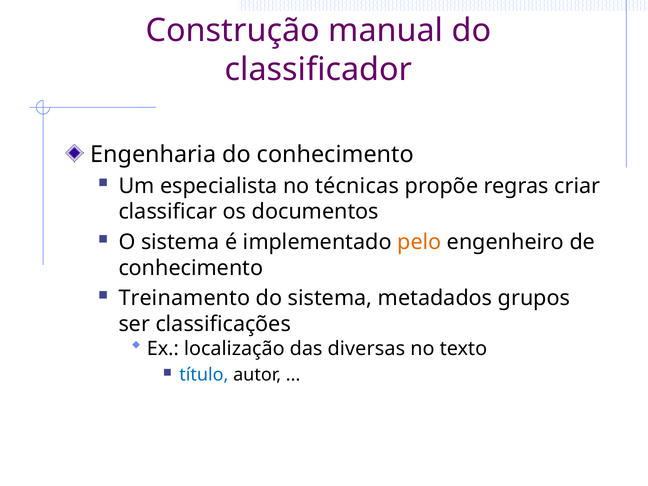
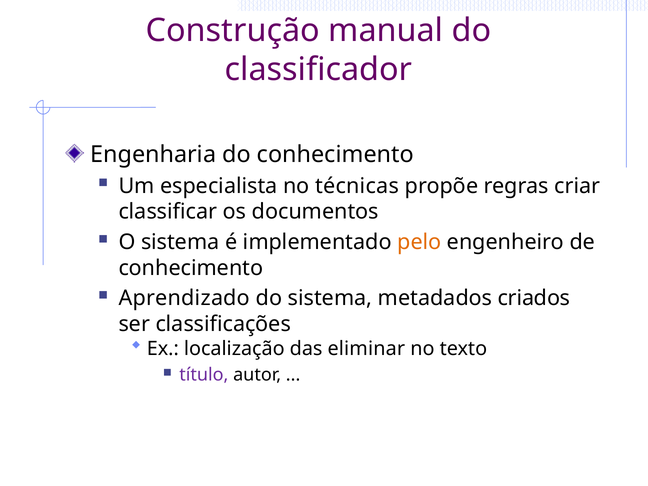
Treinamento: Treinamento -> Aprendizado
grupos: grupos -> criados
diversas: diversas -> eliminar
título colour: blue -> purple
